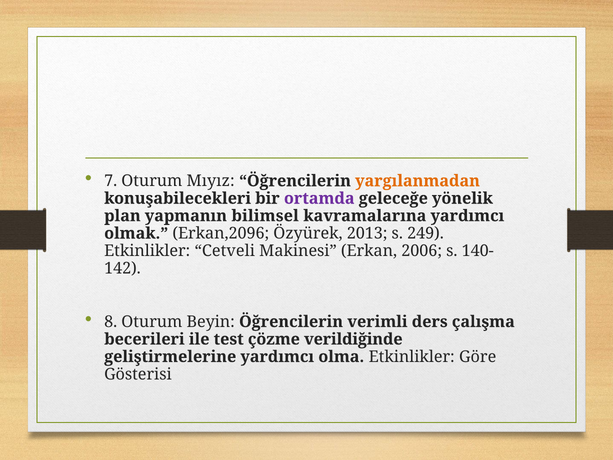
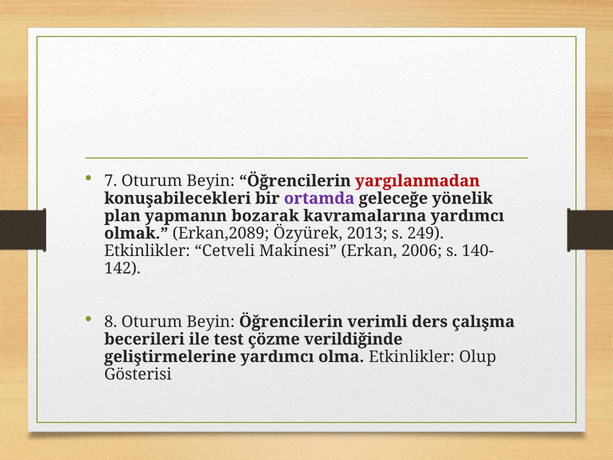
7 Oturum Mıyız: Mıyız -> Beyin
yargılanmadan colour: orange -> red
bilimsel: bilimsel -> bozarak
Erkan,2096: Erkan,2096 -> Erkan,2089
Göre: Göre -> Olup
